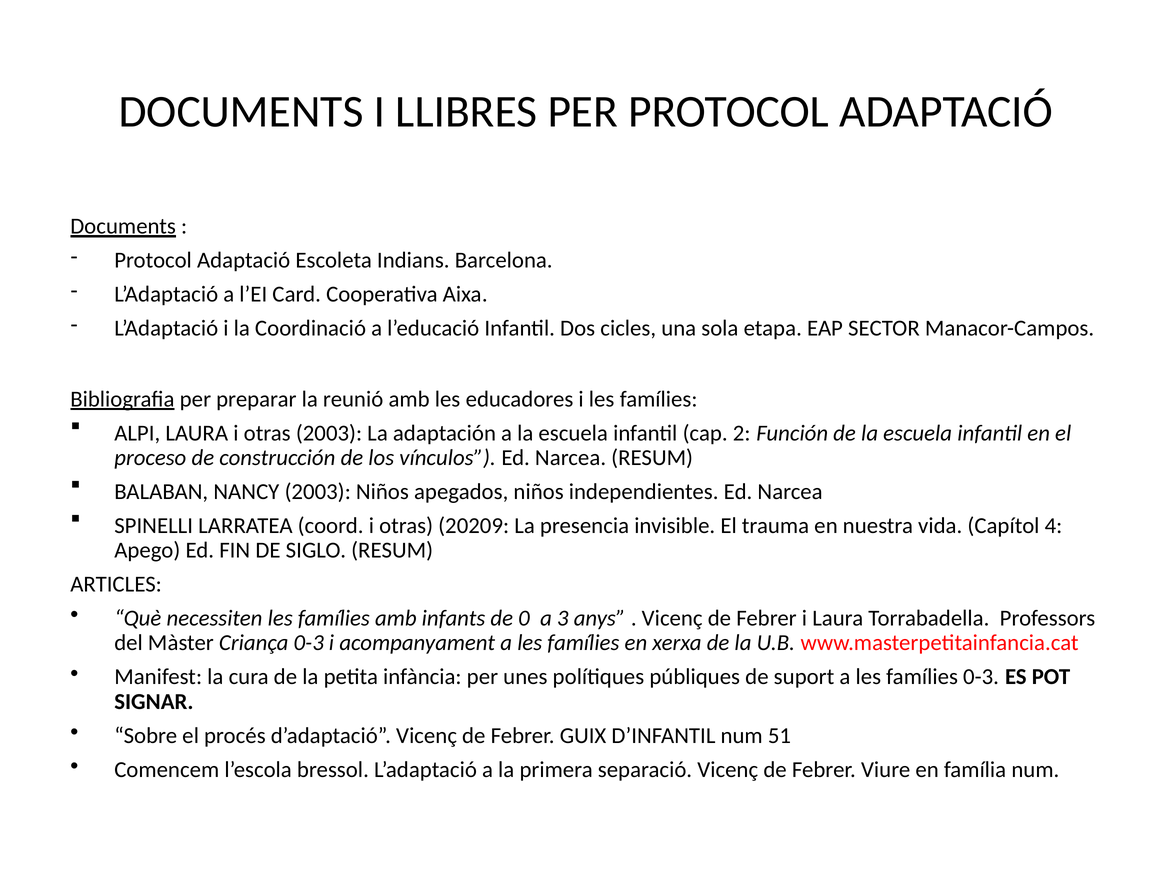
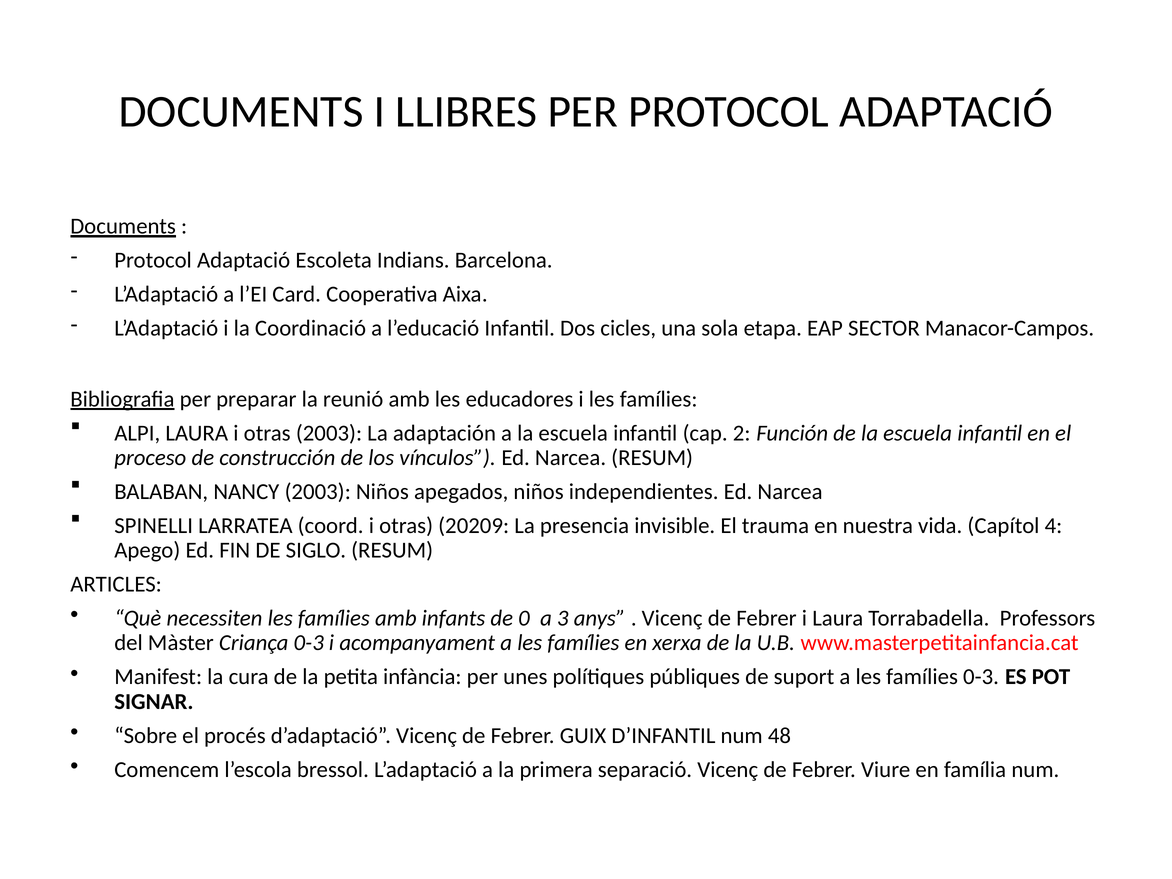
51: 51 -> 48
